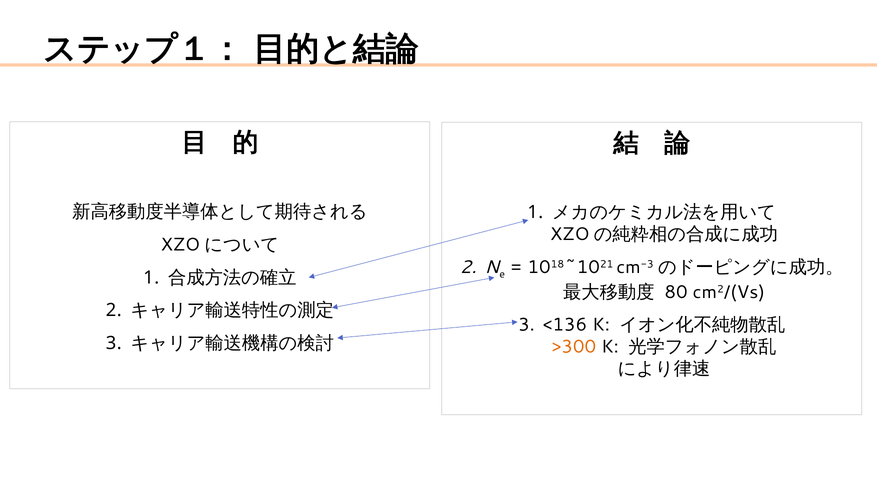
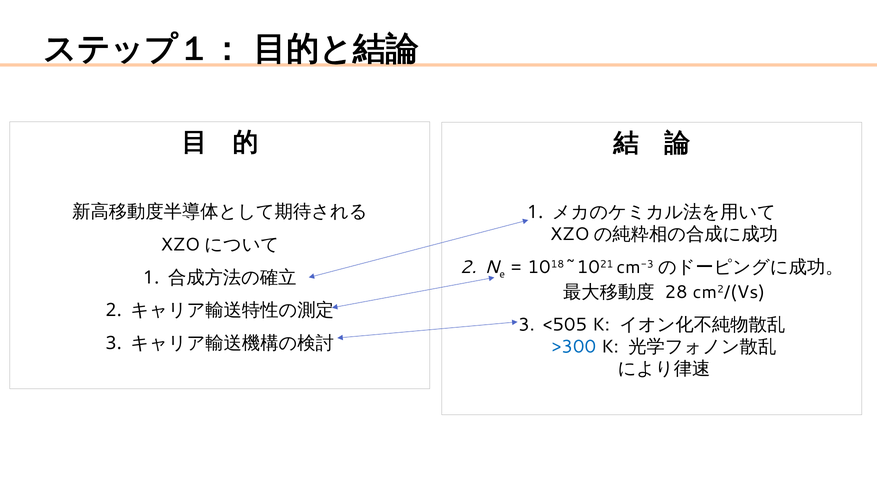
80: 80 -> 28
<136: <136 -> <505
>300 colour: orange -> blue
